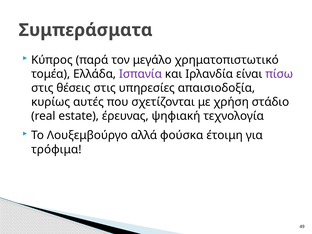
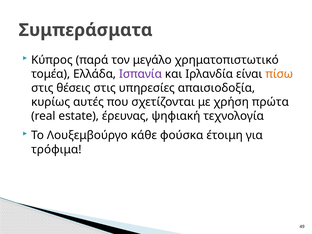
πίσω colour: purple -> orange
στάδιο: στάδιο -> πρώτα
αλλά: αλλά -> κάθε
